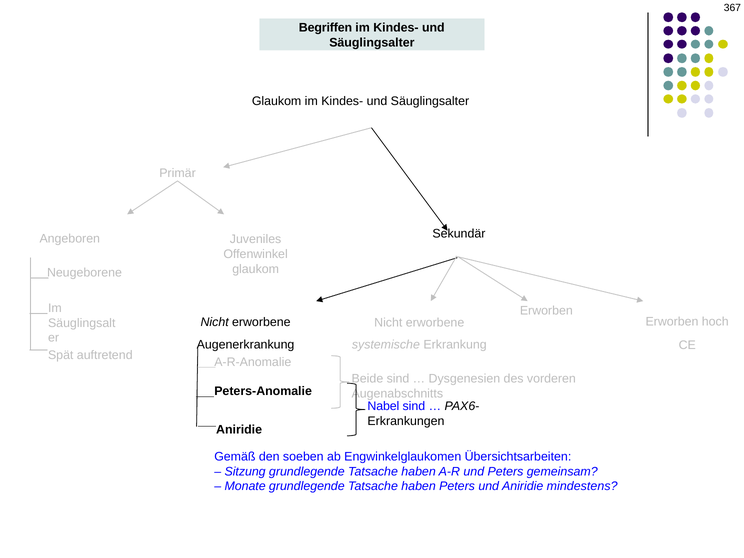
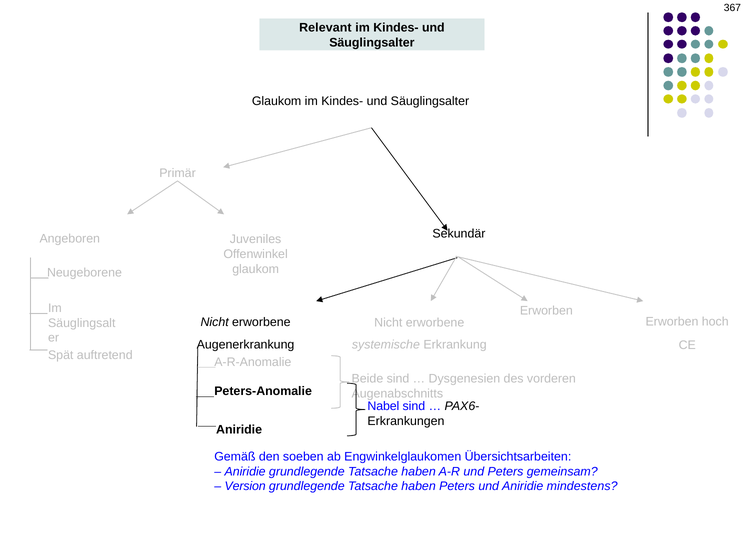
Begriffen: Begriffen -> Relevant
Sitzung at (245, 471): Sitzung -> Aniridie
Monate: Monate -> Version
